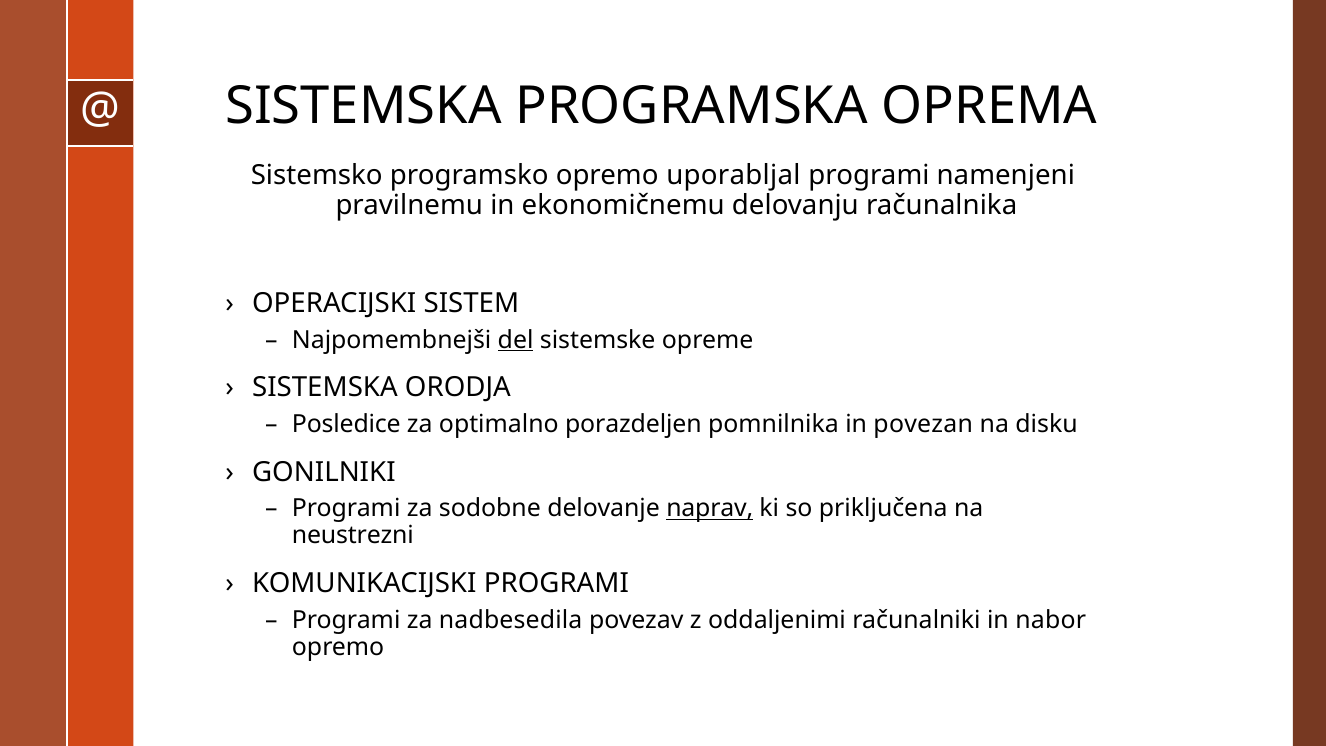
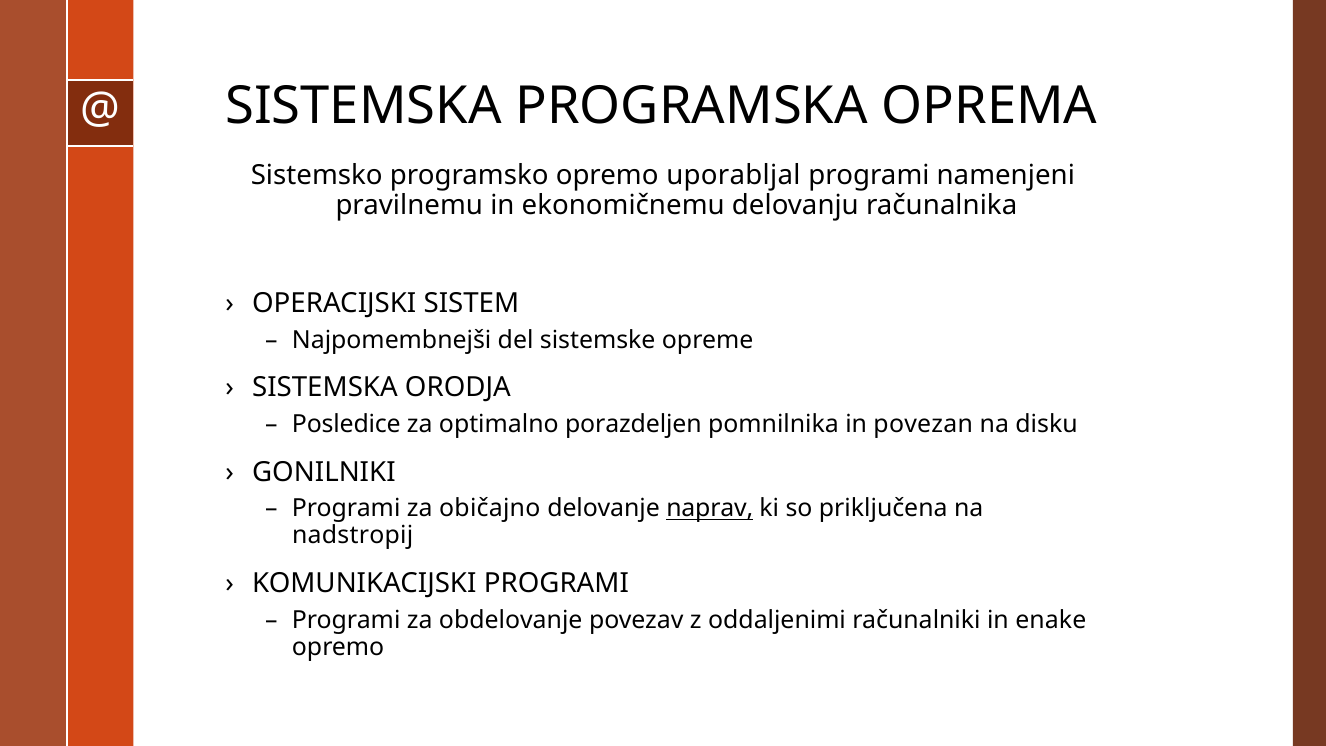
del underline: present -> none
sodobne: sodobne -> običajno
neustrezni: neustrezni -> nadstropij
nadbesedila: nadbesedila -> obdelovanje
nabor: nabor -> enake
